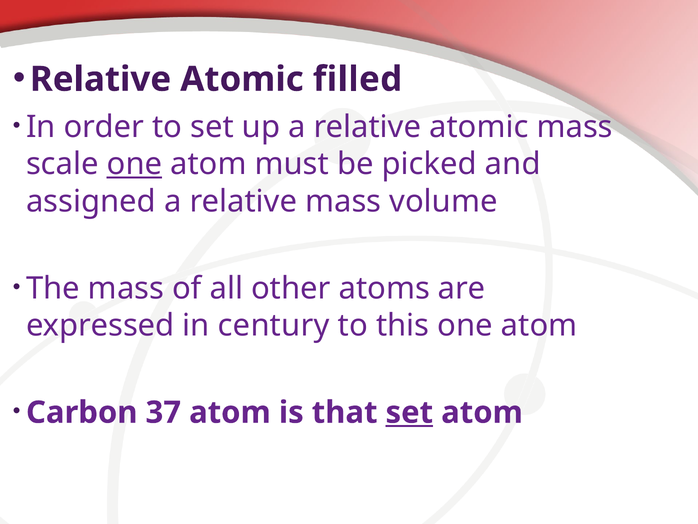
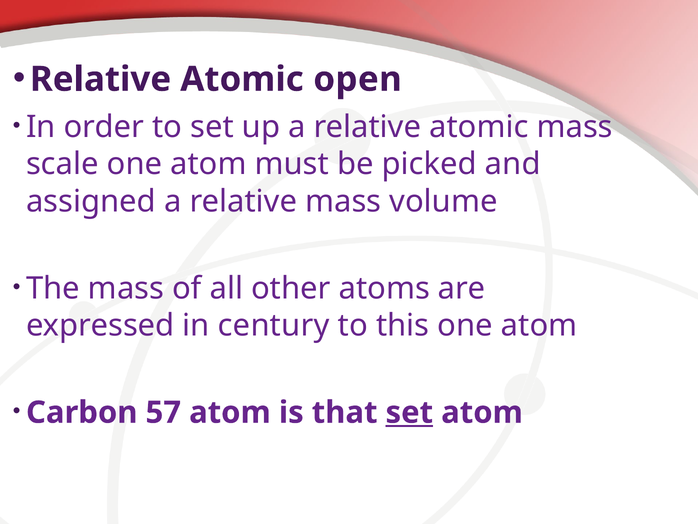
filled: filled -> open
one at (134, 164) underline: present -> none
37: 37 -> 57
